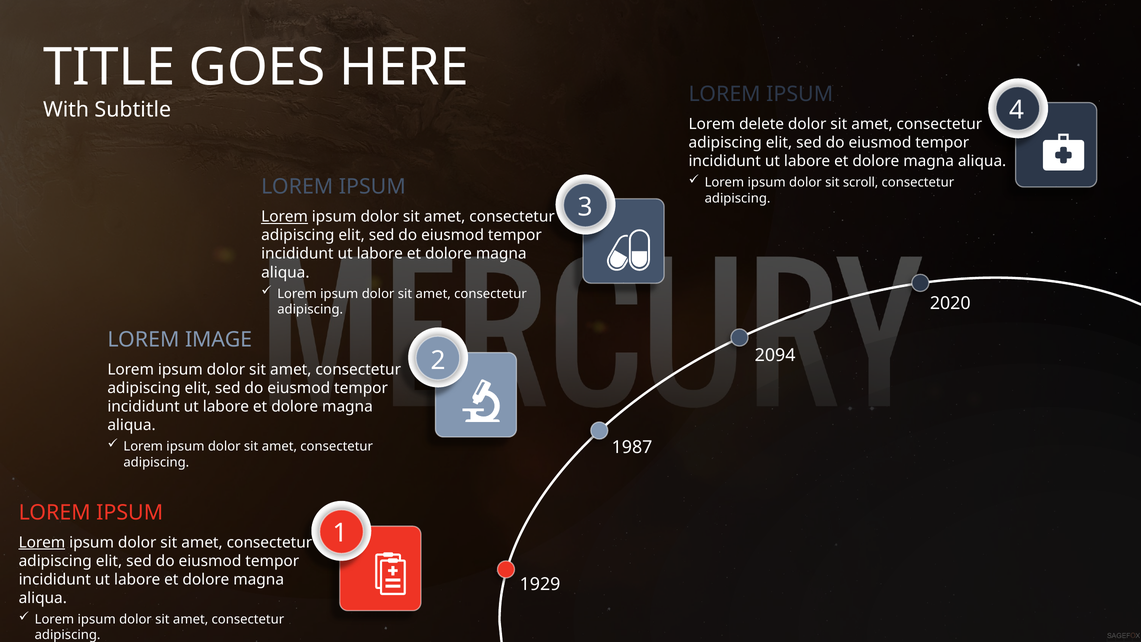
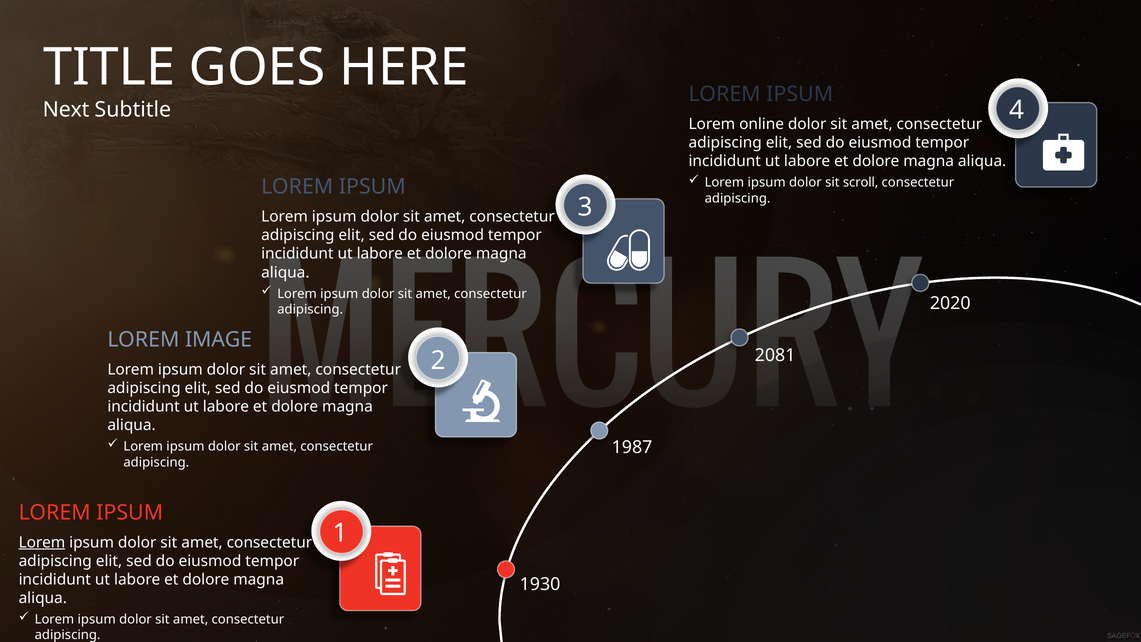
With: With -> Next
delete: delete -> online
Lorem at (285, 217) underline: present -> none
2094: 2094 -> 2081
1929: 1929 -> 1930
